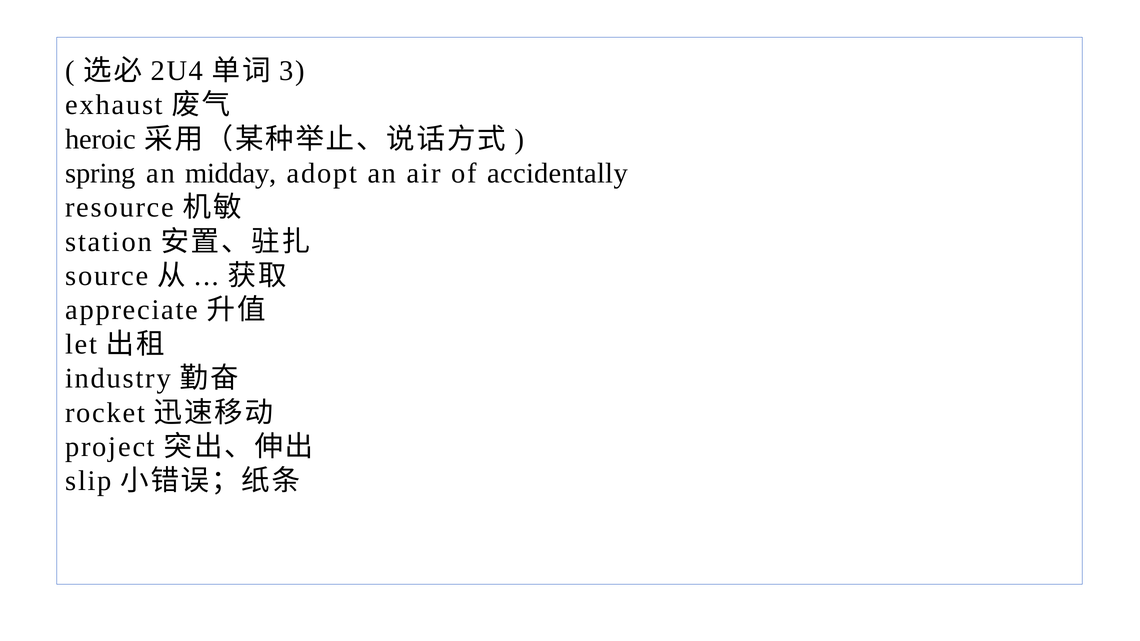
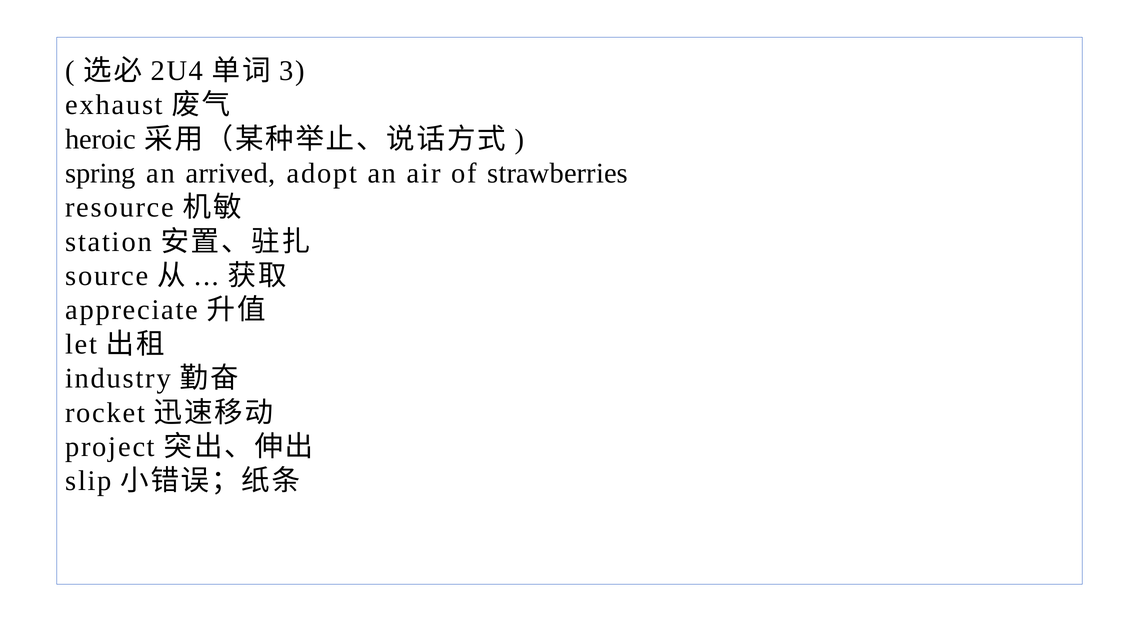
midday: midday -> arrived
accidentally: accidentally -> strawberries
